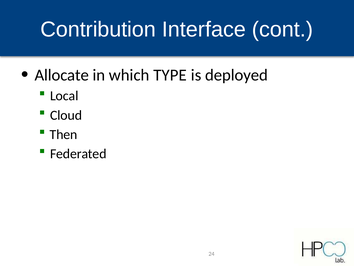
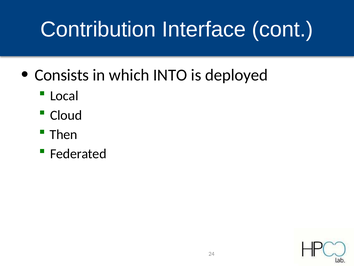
Allocate: Allocate -> Consists
TYPE: TYPE -> INTO
